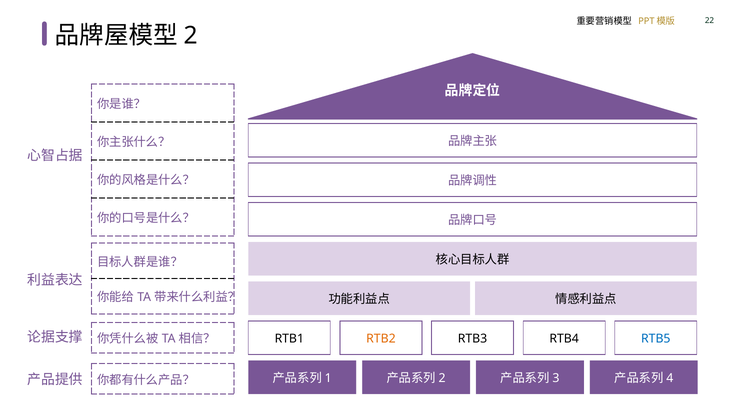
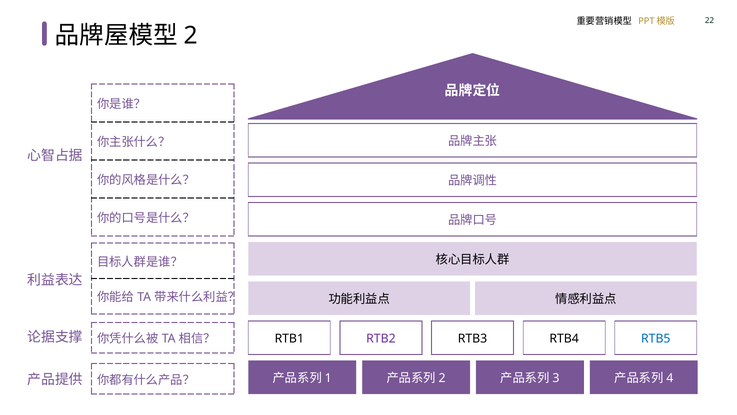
RTB2 colour: orange -> purple
